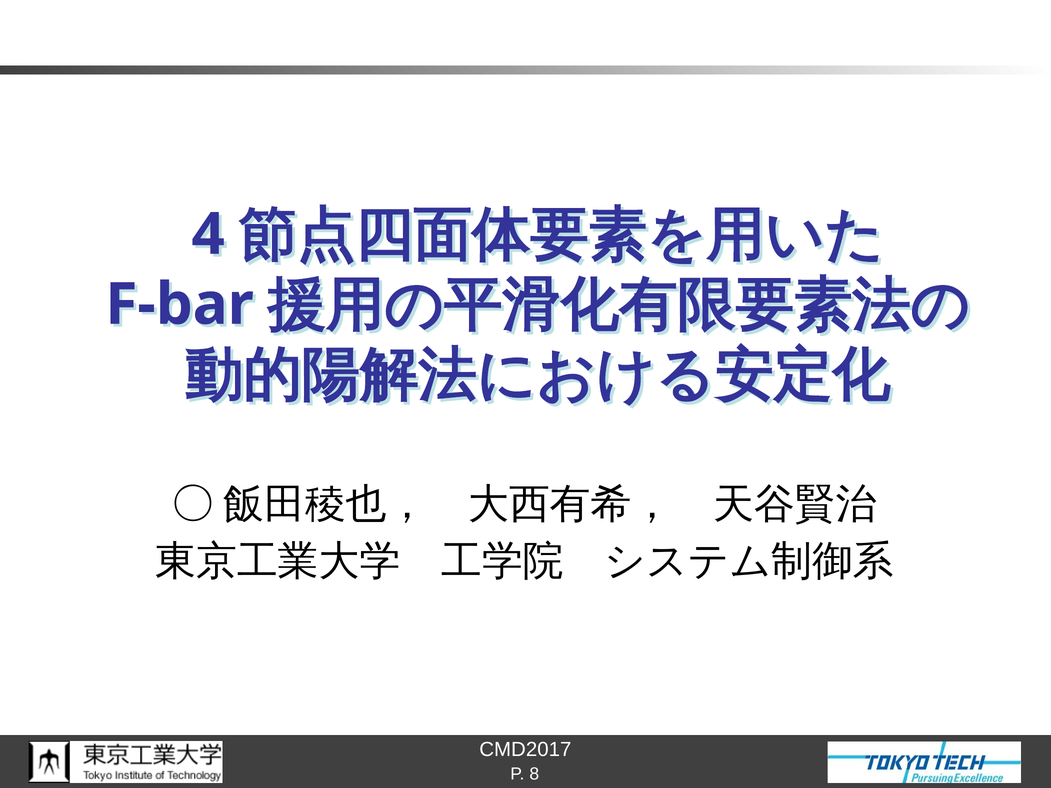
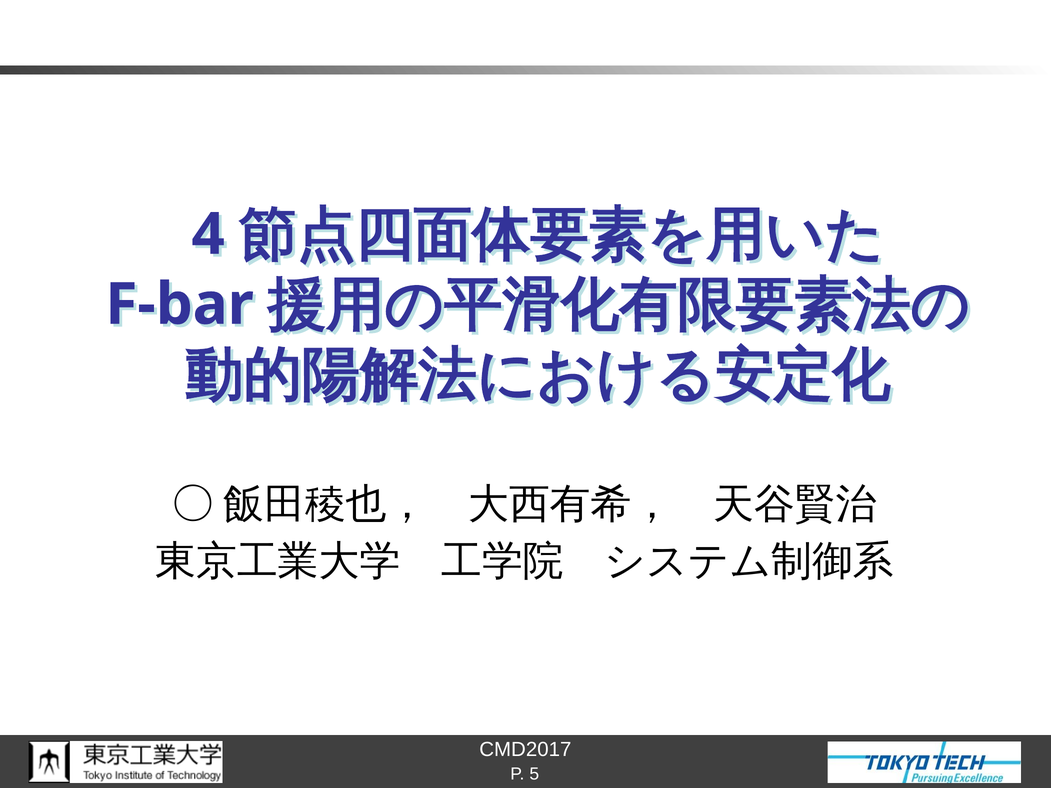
8: 8 -> 5
